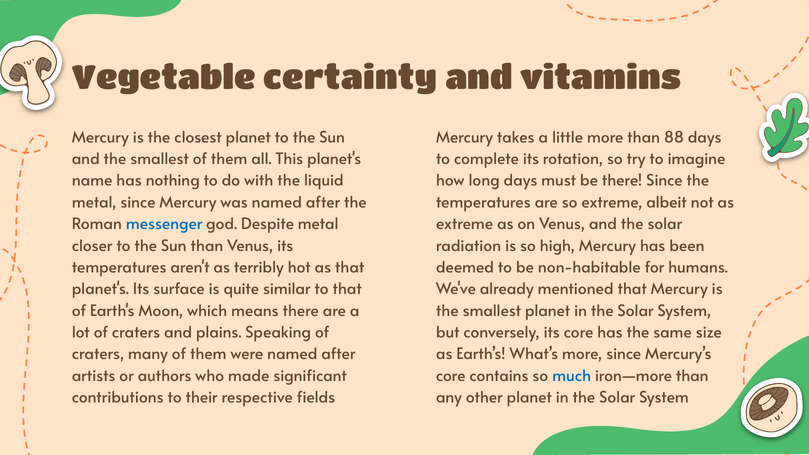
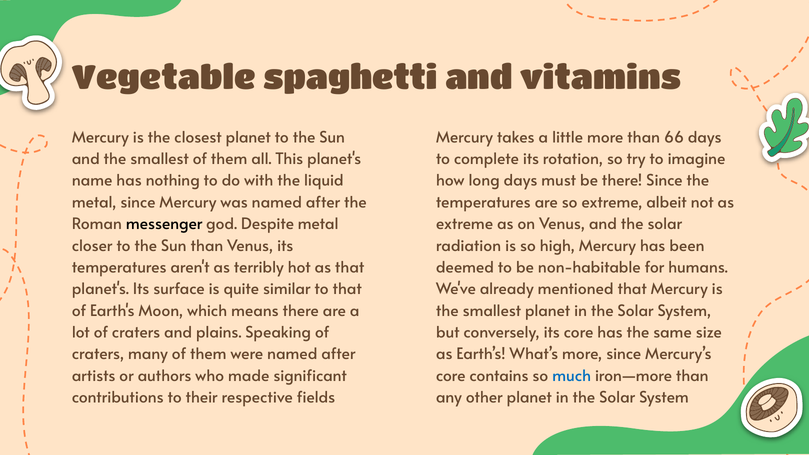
certainty: certainty -> spaghetti
88: 88 -> 66
messenger colour: blue -> black
